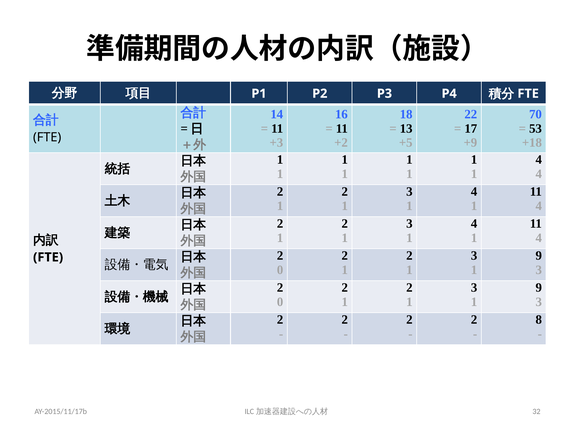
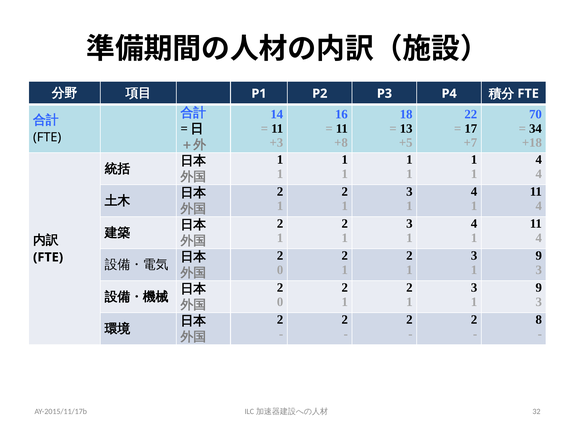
53: 53 -> 34
+2: +2 -> +8
+9: +9 -> +7
